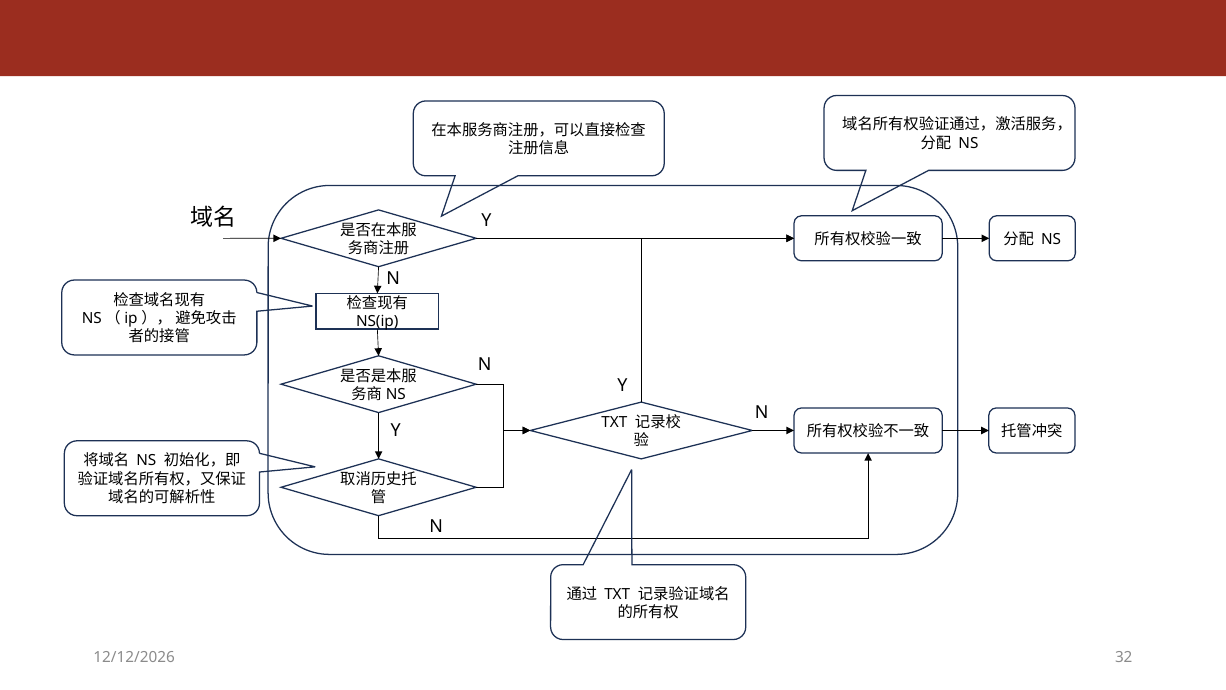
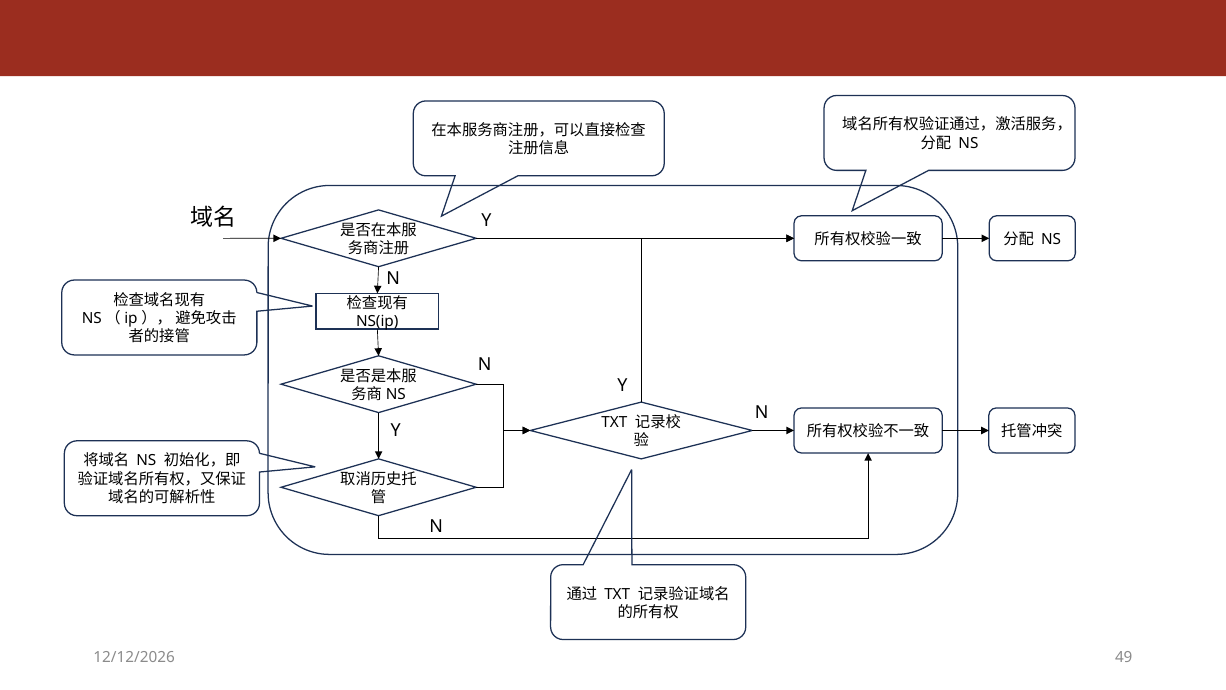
32: 32 -> 49
